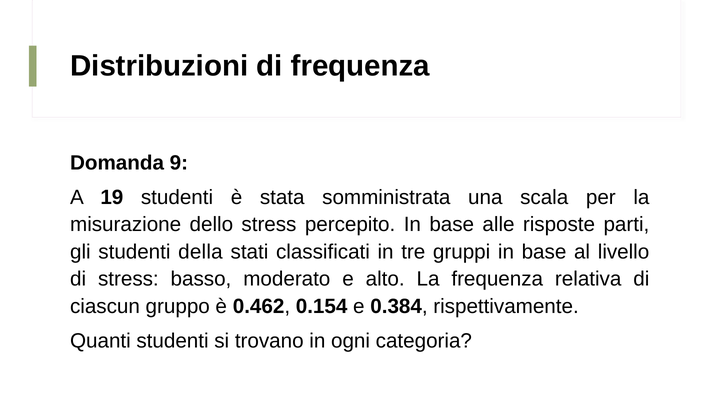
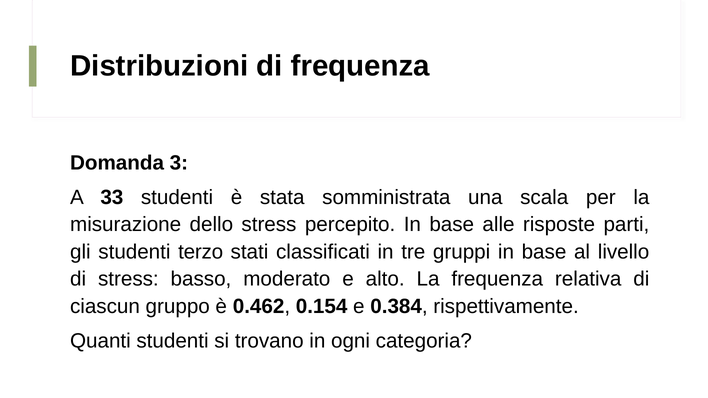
9: 9 -> 3
19: 19 -> 33
della: della -> terzo
